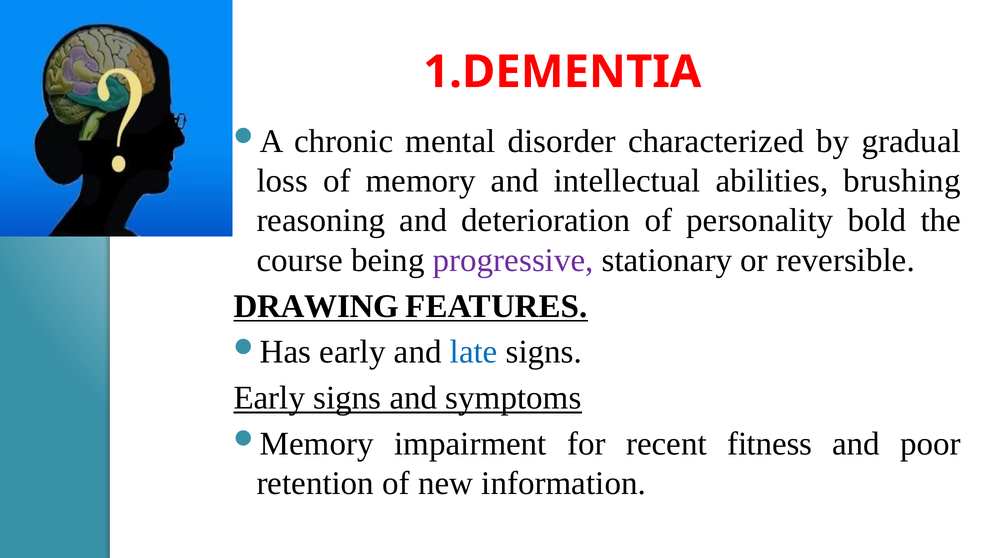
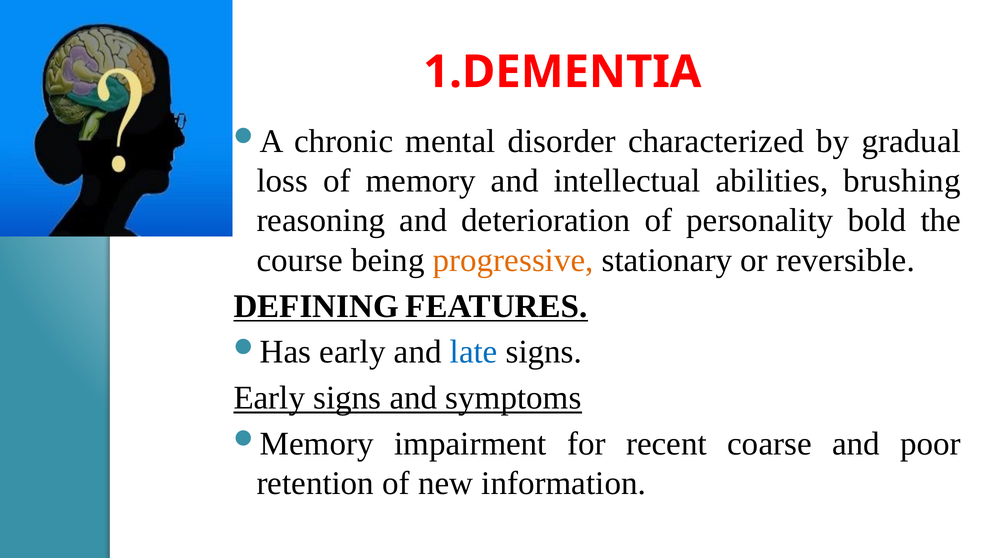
progressive colour: purple -> orange
DRAWING: DRAWING -> DEFINING
fitness: fitness -> coarse
